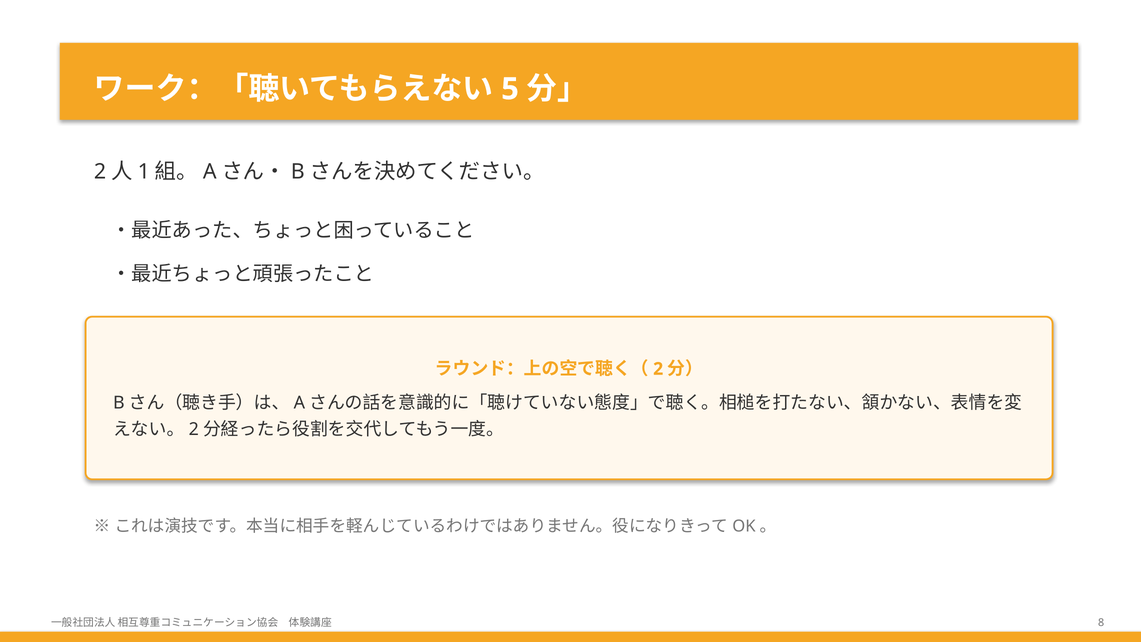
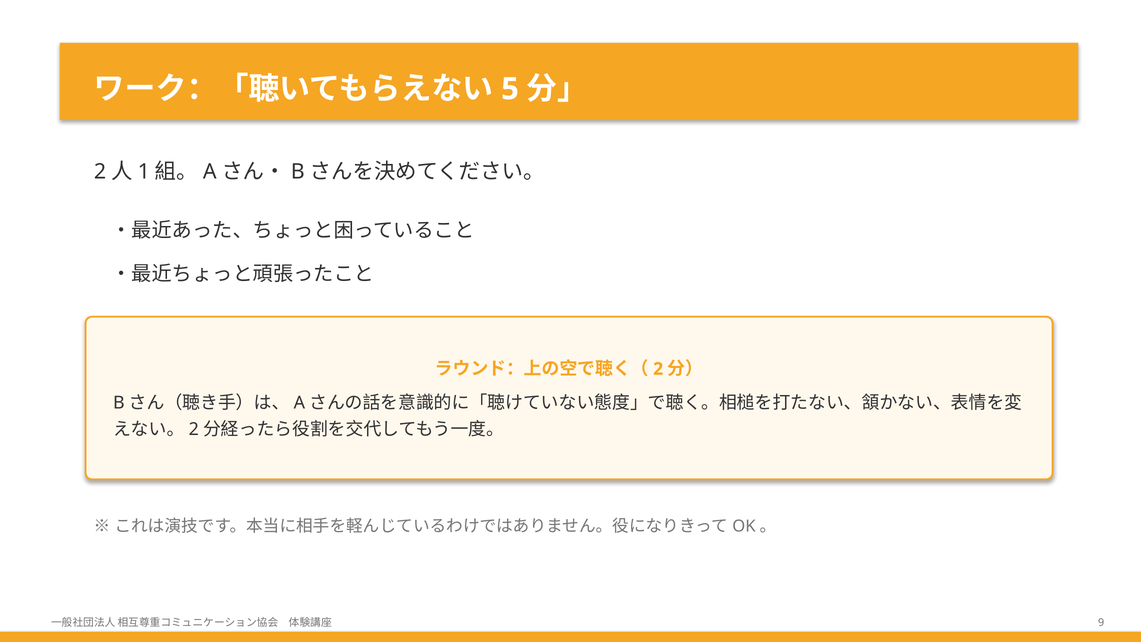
8: 8 -> 9
